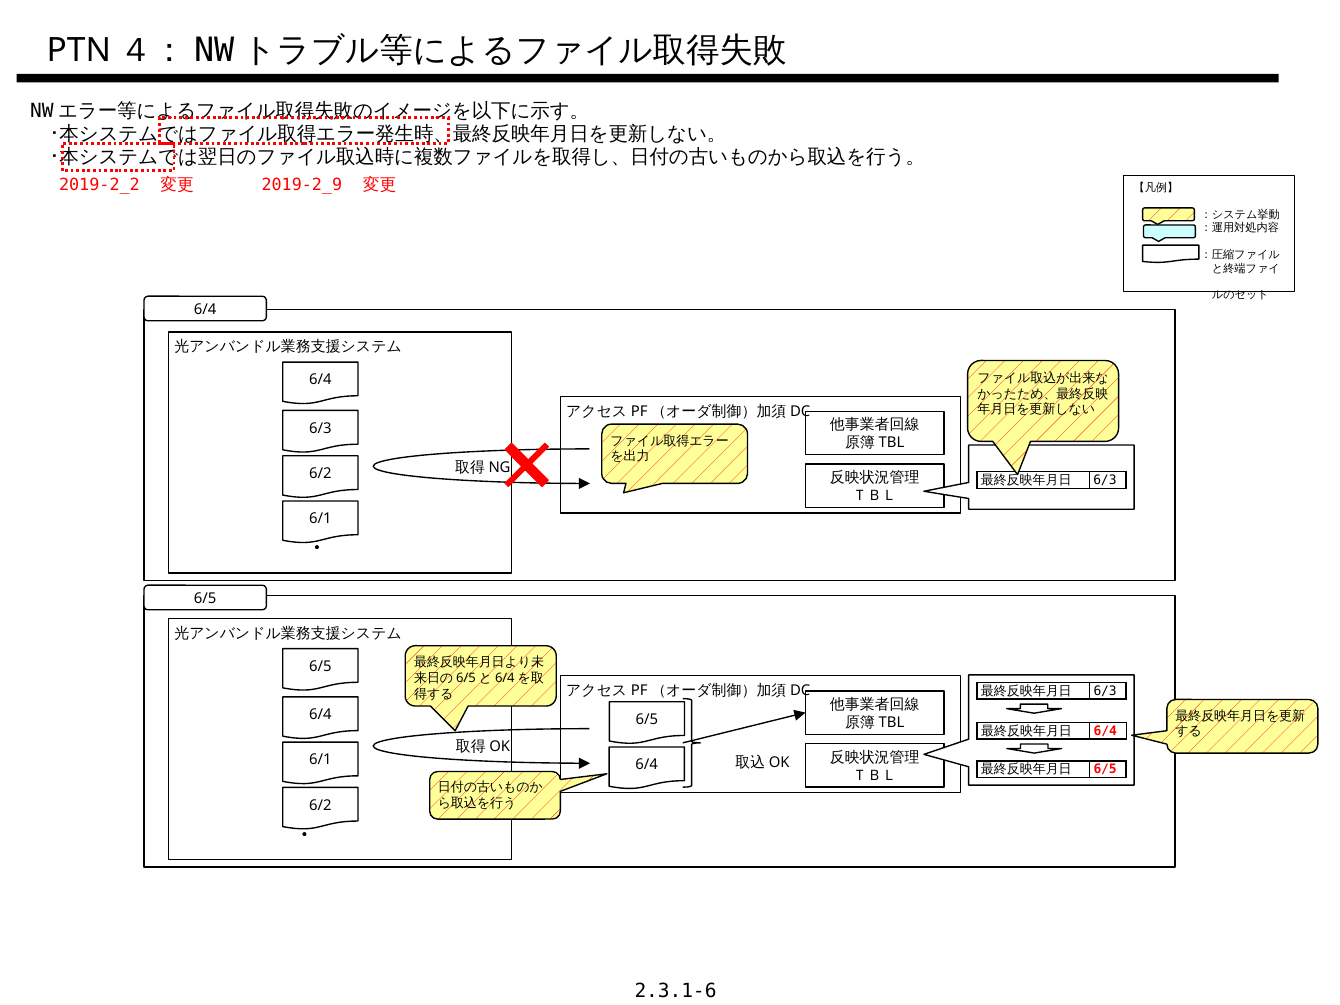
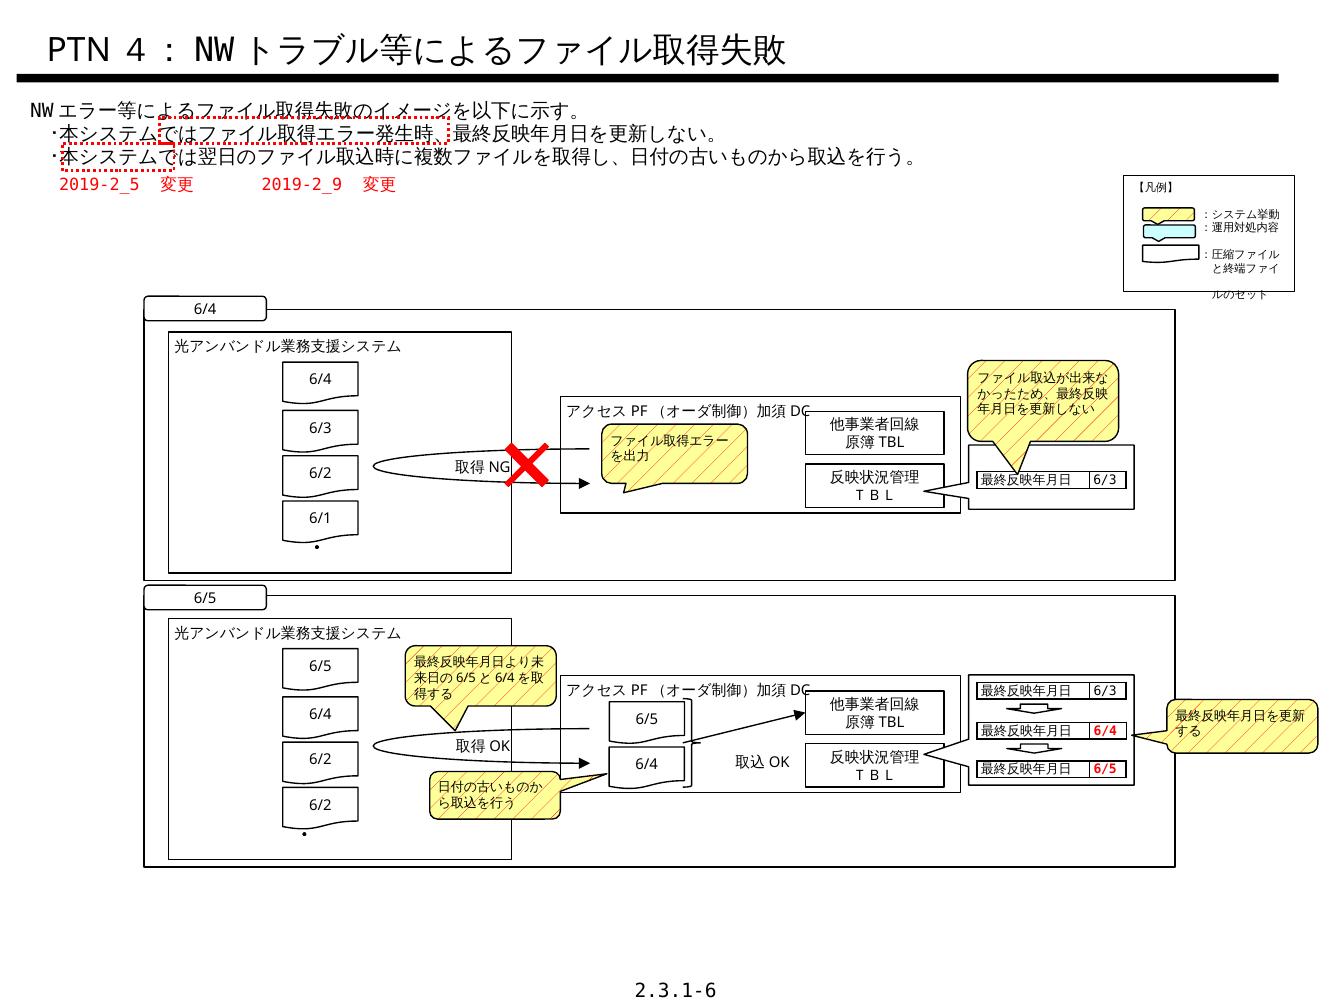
2019-2_2: 2019-2_2 -> 2019-2_5
6/1 at (320, 760): 6/1 -> 6/2
